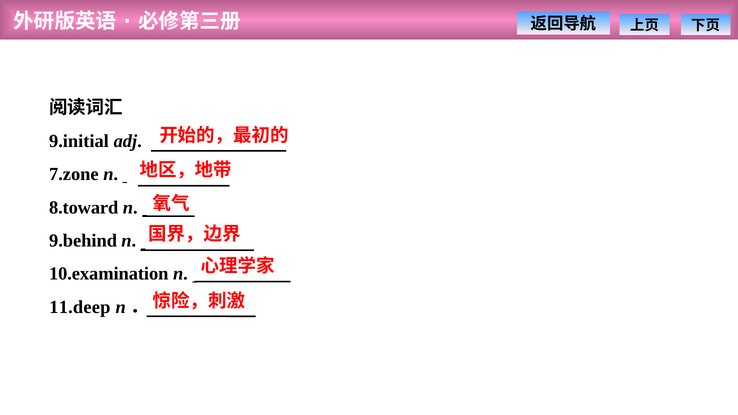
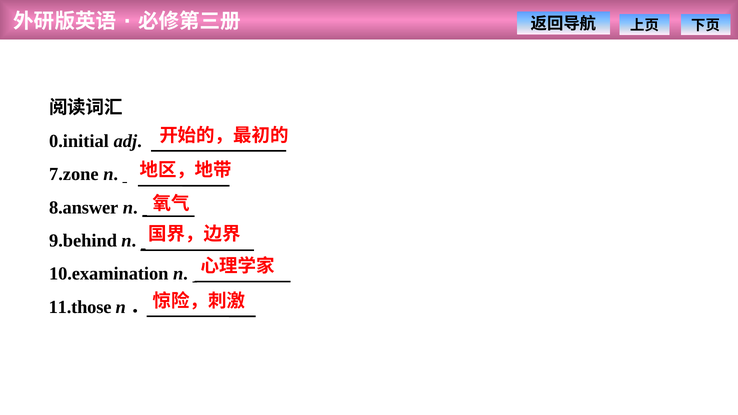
9.initial: 9.initial -> 0.initial
8.toward: 8.toward -> 8.answer
11.deep: 11.deep -> 11.those
